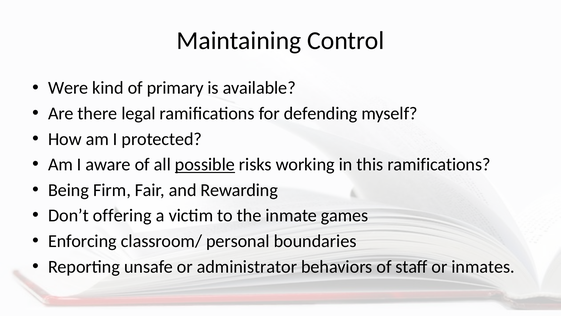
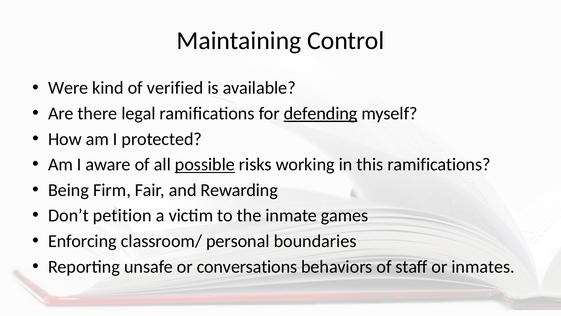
primary: primary -> verified
defending underline: none -> present
offering: offering -> petition
administrator: administrator -> conversations
